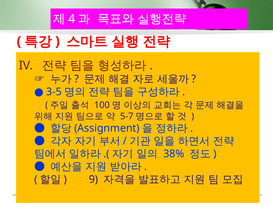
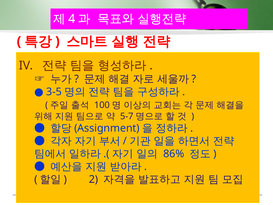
38%: 38% -> 86%
9: 9 -> 2
